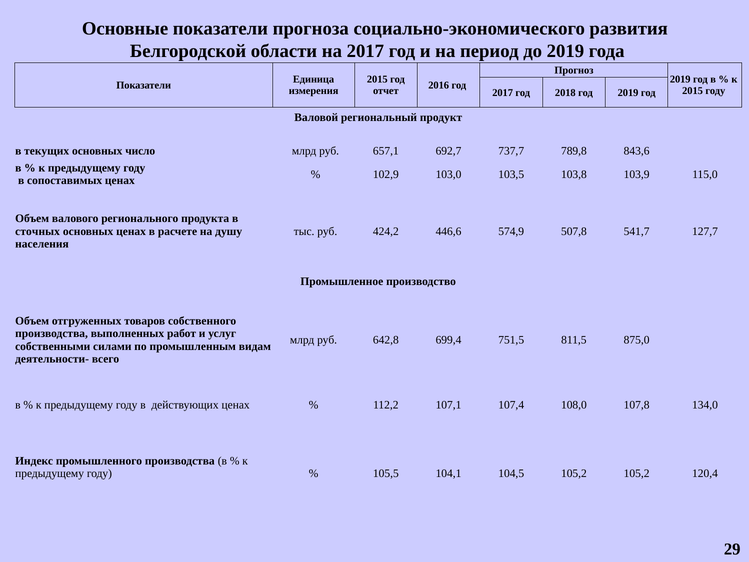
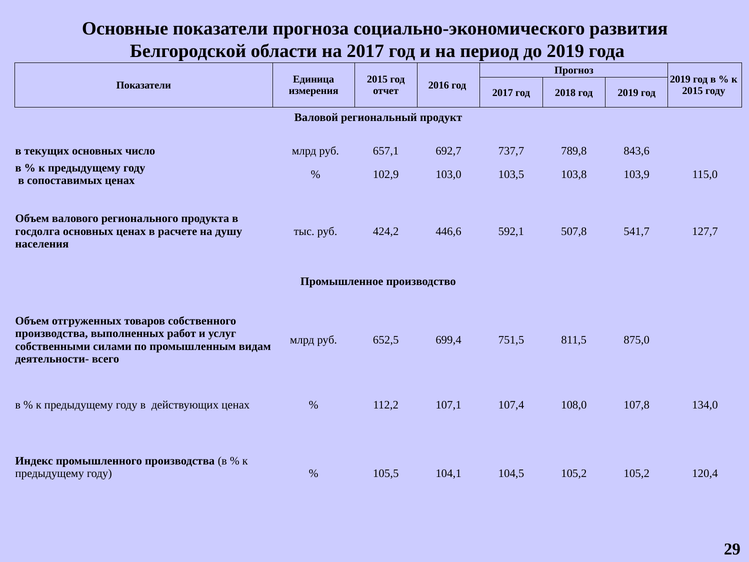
сточных: сточных -> госдолга
574,9: 574,9 -> 592,1
642,8: 642,8 -> 652,5
